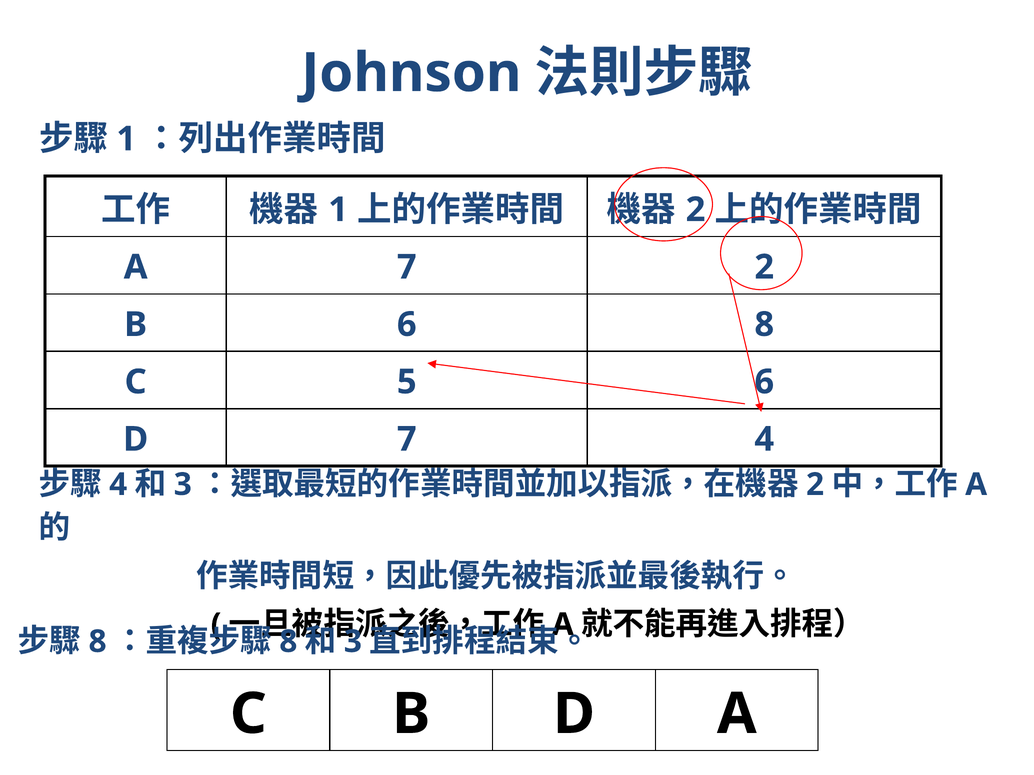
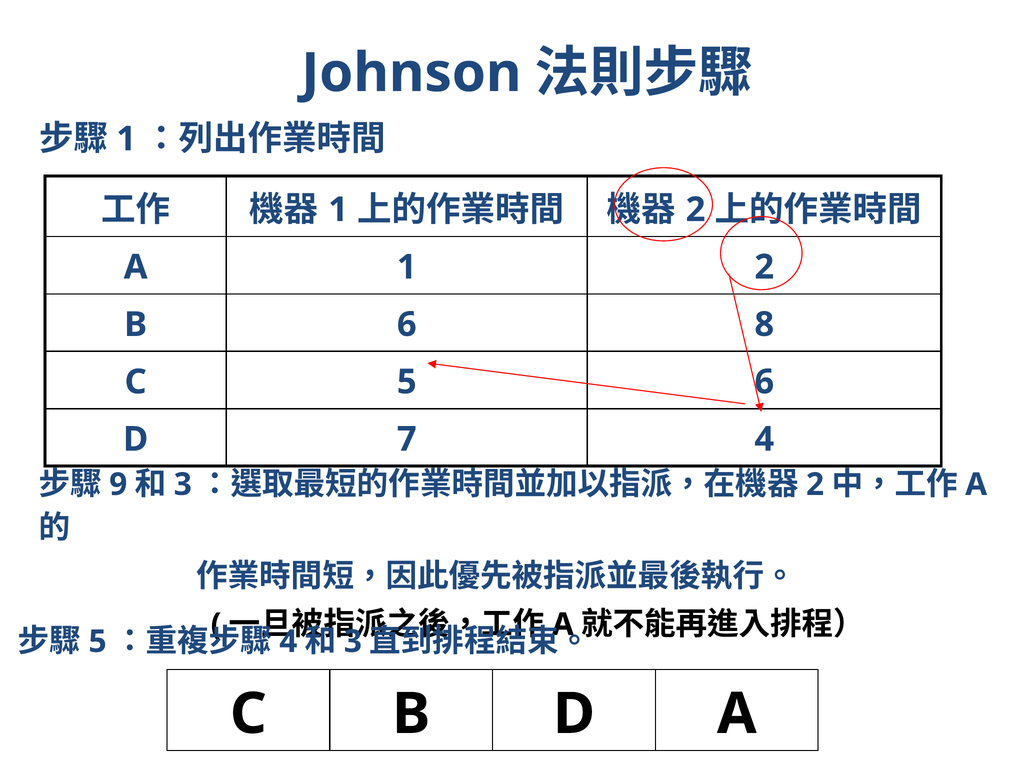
A 7: 7 -> 1
4 at (118, 485): 4 -> 9
8 at (98, 642): 8 -> 5
8 at (288, 642): 8 -> 4
